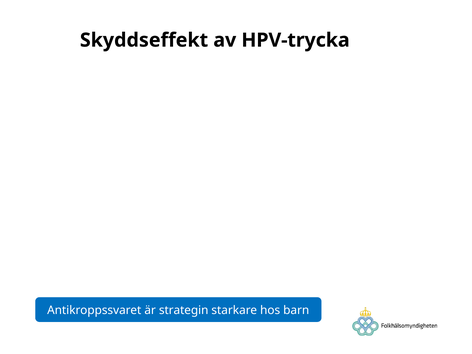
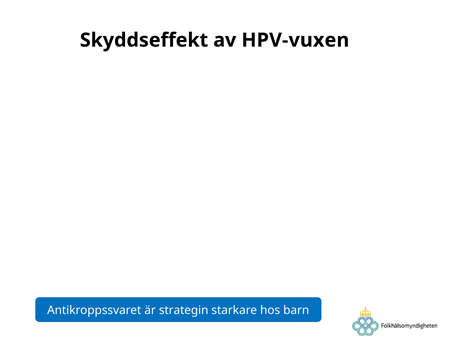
HPV-trycka: HPV-trycka -> HPV-vuxen
